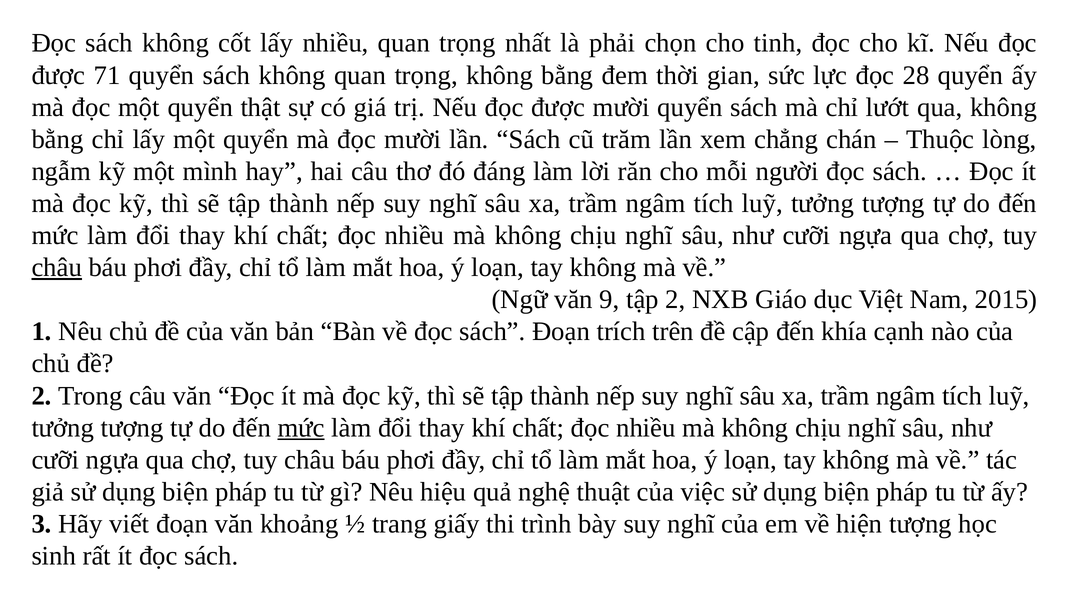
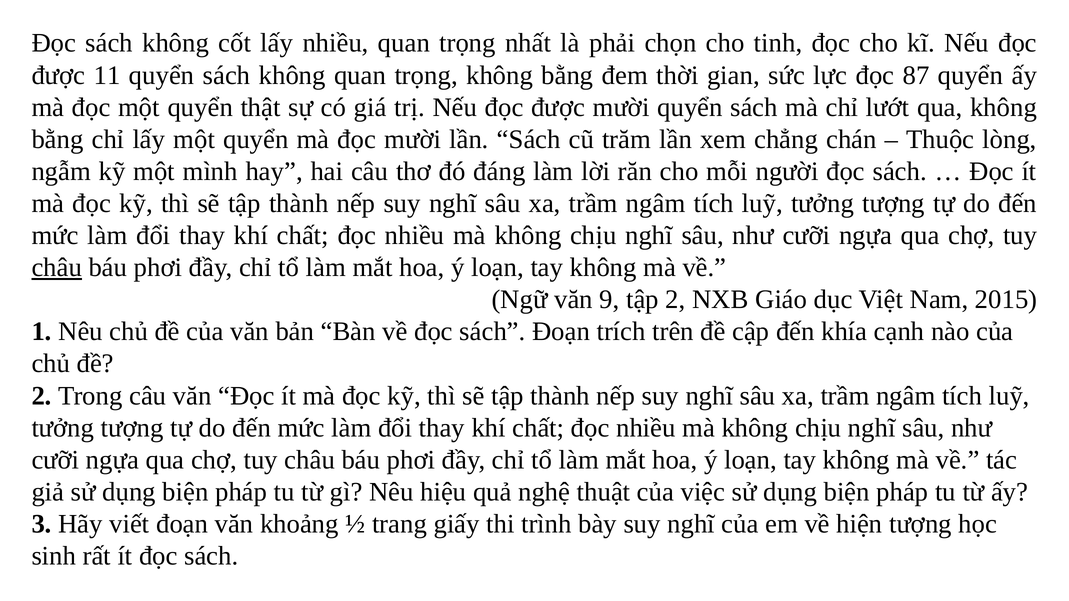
71: 71 -> 11
28: 28 -> 87
mức at (301, 428) underline: present -> none
